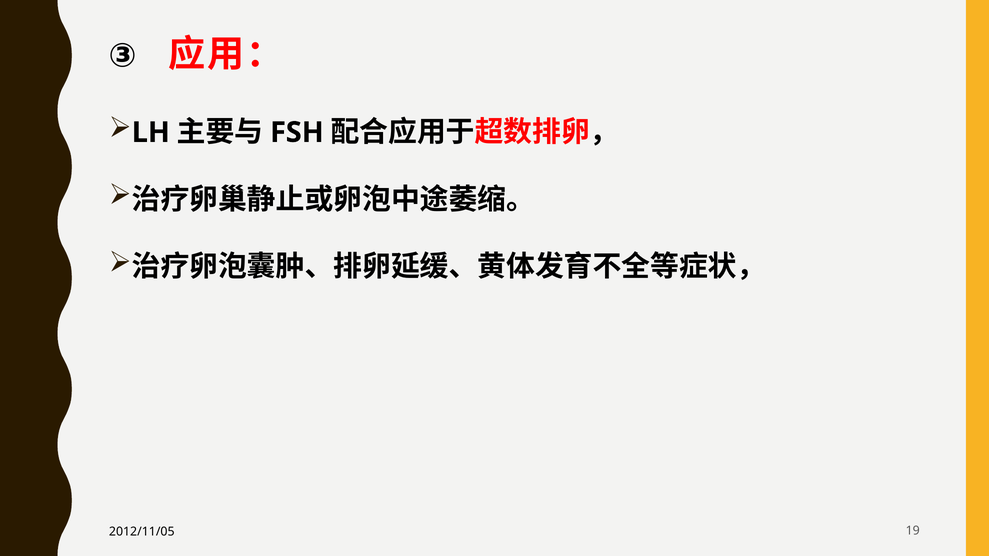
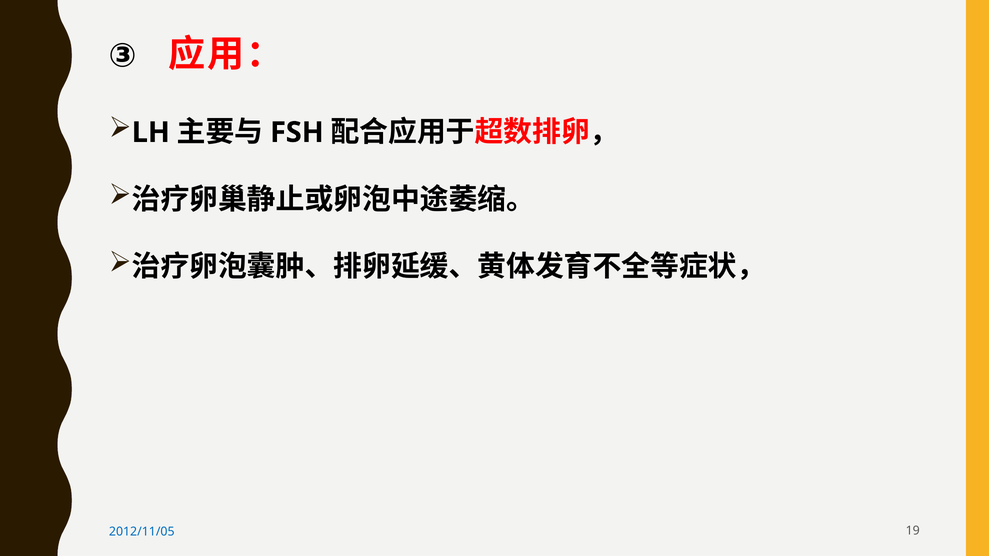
2012/11/05 colour: black -> blue
